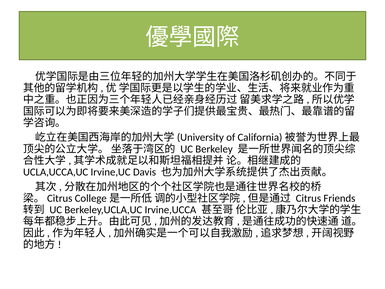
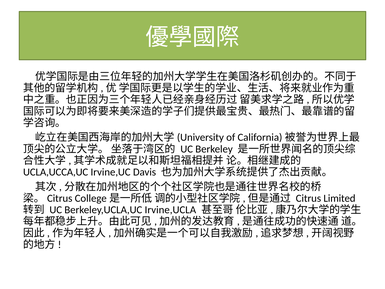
Friends: Friends -> Limited
Irvine,UCCA: Irvine,UCCA -> Irvine,UCLA
